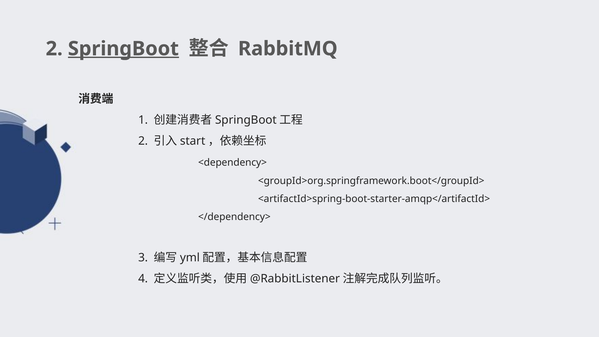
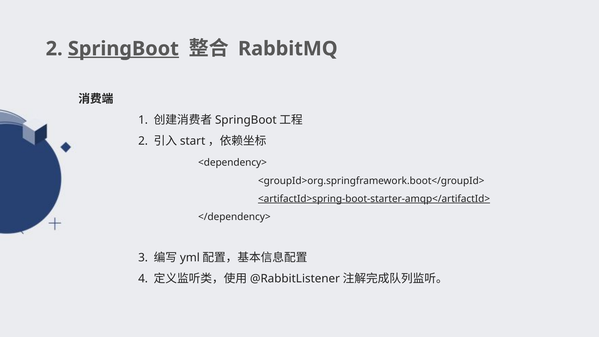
<artifactId>spring-boot-starter-amqp</artifactId> underline: none -> present
